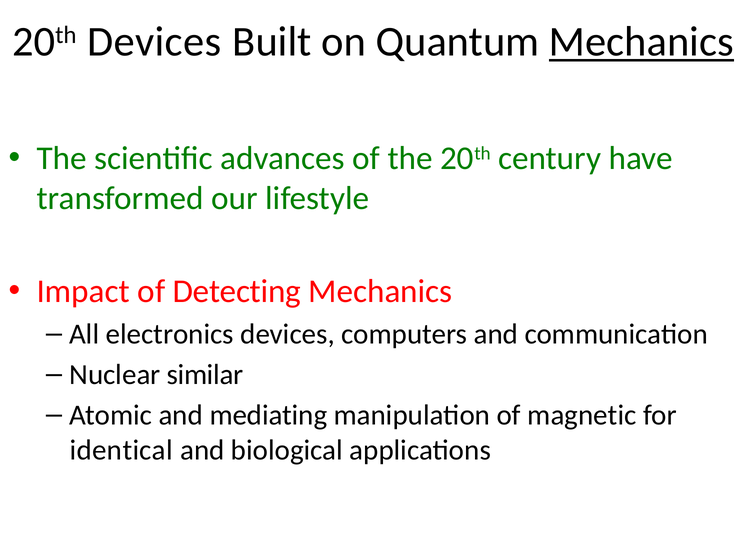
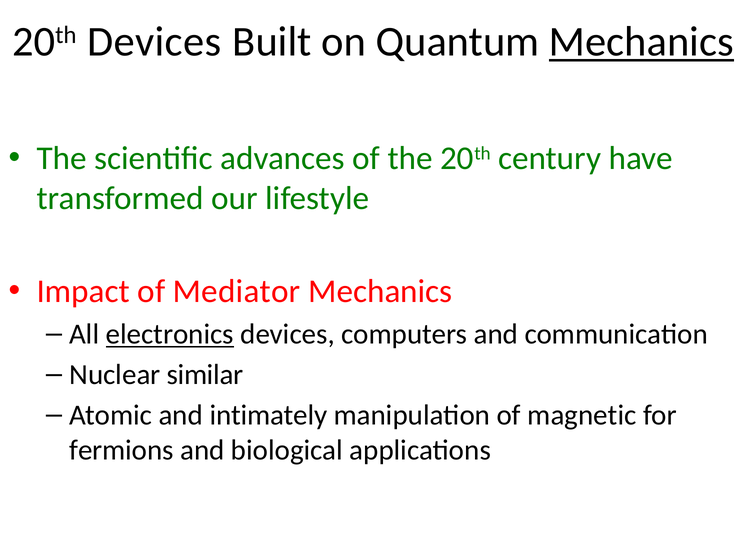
Detecting: Detecting -> Mediator
electronics underline: none -> present
mediating: mediating -> intimately
identical: identical -> fermions
